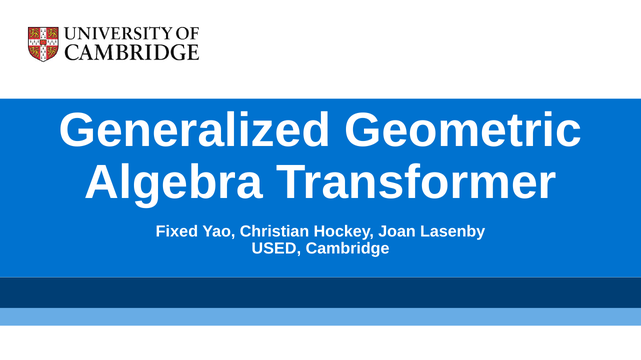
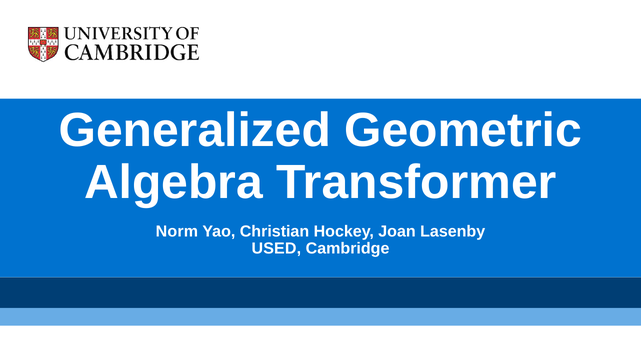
Fixed: Fixed -> Norm
